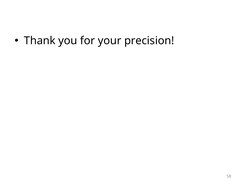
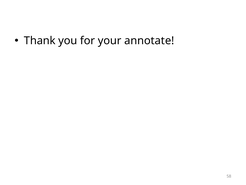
precision: precision -> annotate
